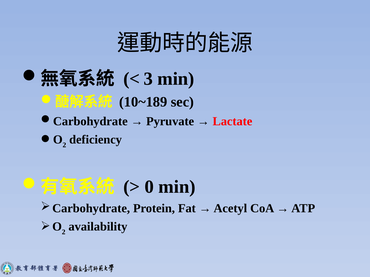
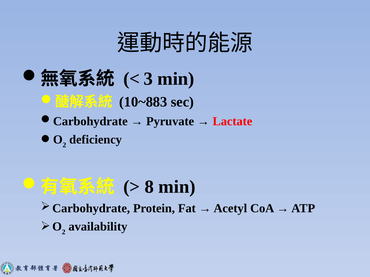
10~189: 10~189 -> 10~883
0: 0 -> 8
